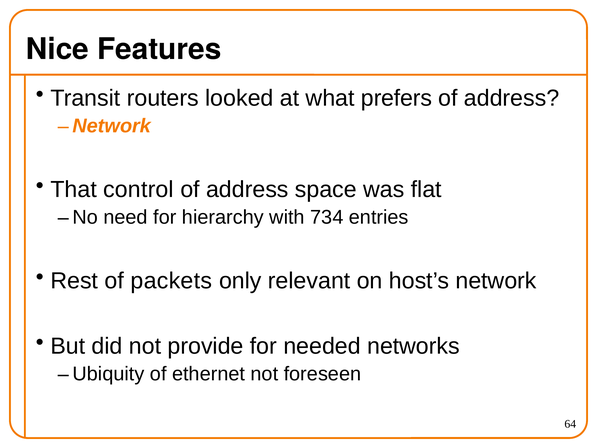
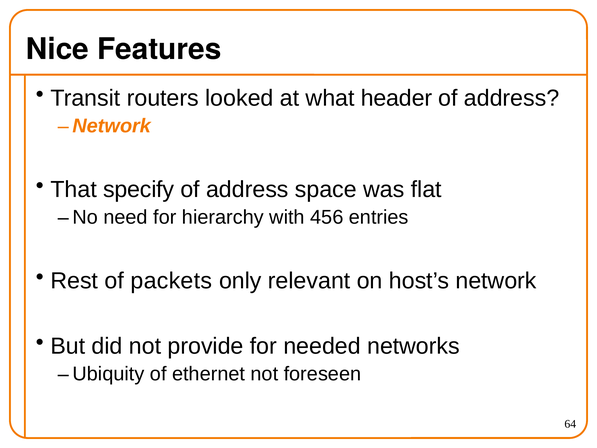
prefers: prefers -> header
control: control -> specify
734: 734 -> 456
